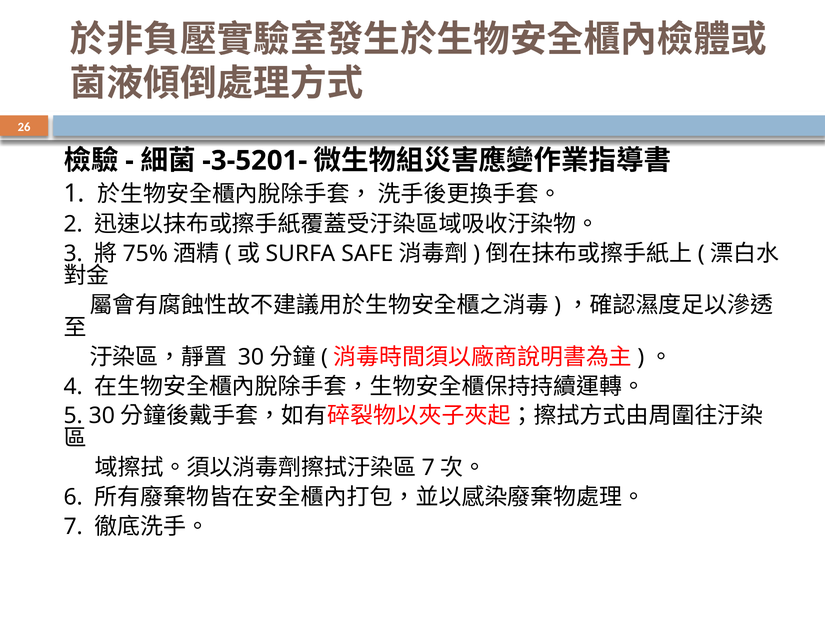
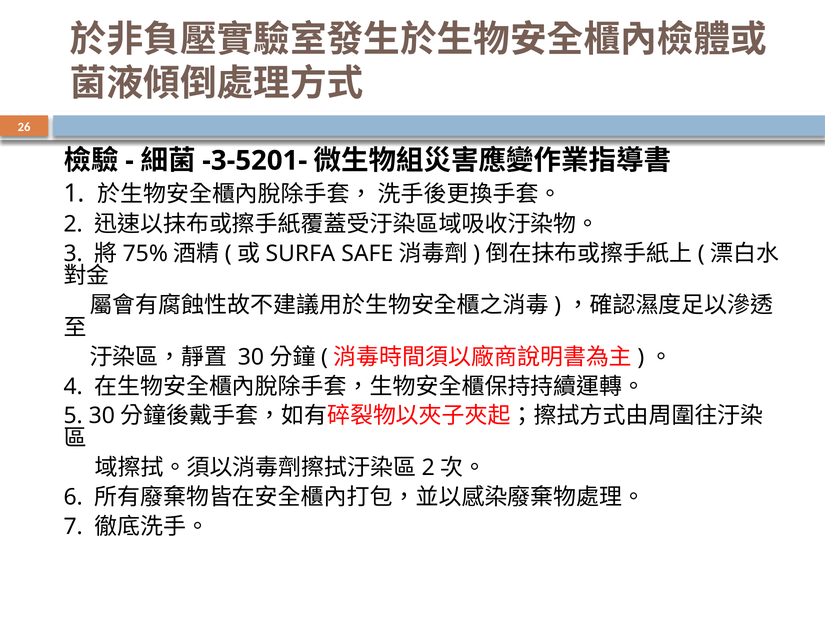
7 at (428, 468): 7 -> 2
